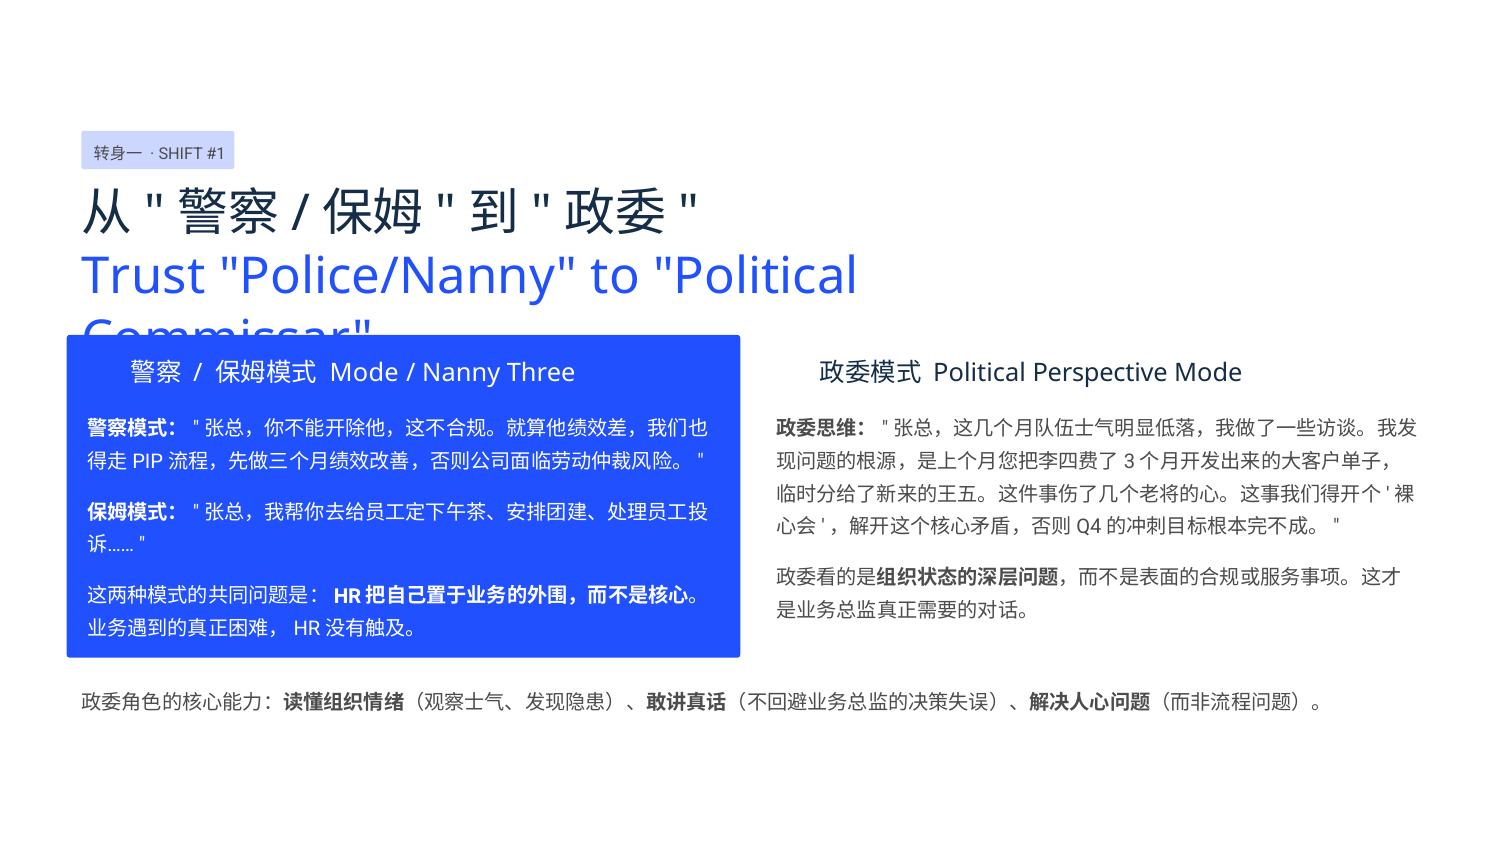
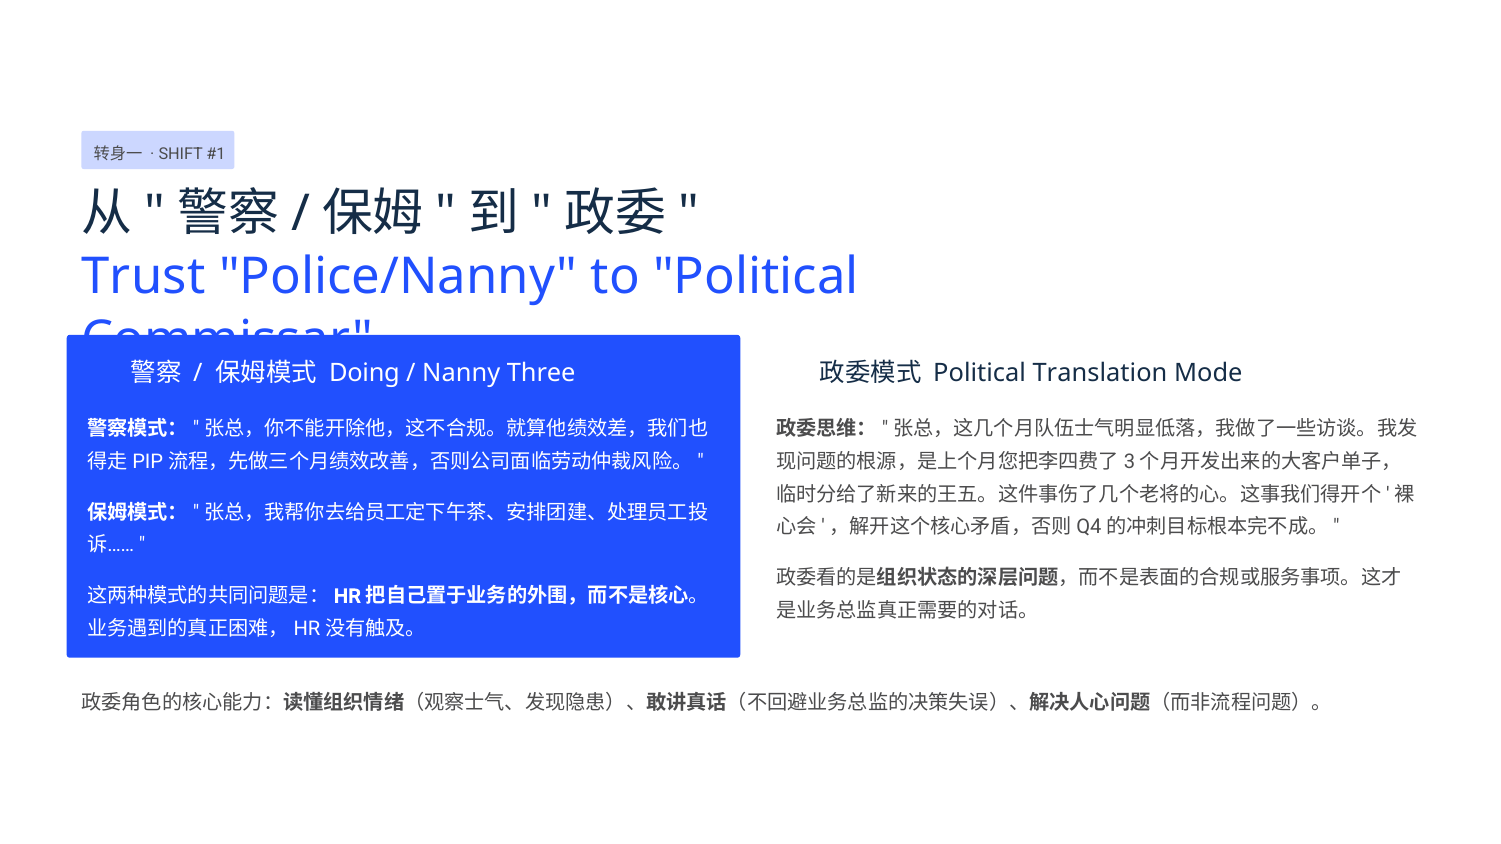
Mode at (364, 373): Mode -> Doing
Perspective: Perspective -> Translation
